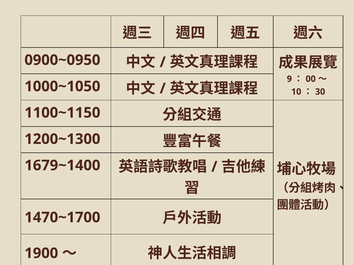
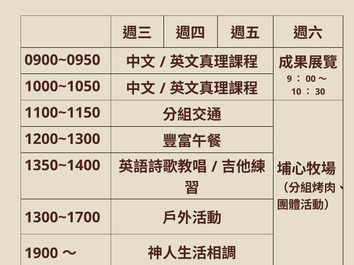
1679~1400: 1679~1400 -> 1350~1400
1470~1700: 1470~1700 -> 1300~1700
